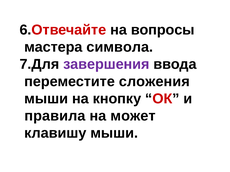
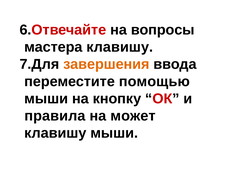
мастера символа: символа -> клавишу
завершения colour: purple -> orange
сложения: сложения -> помощью
